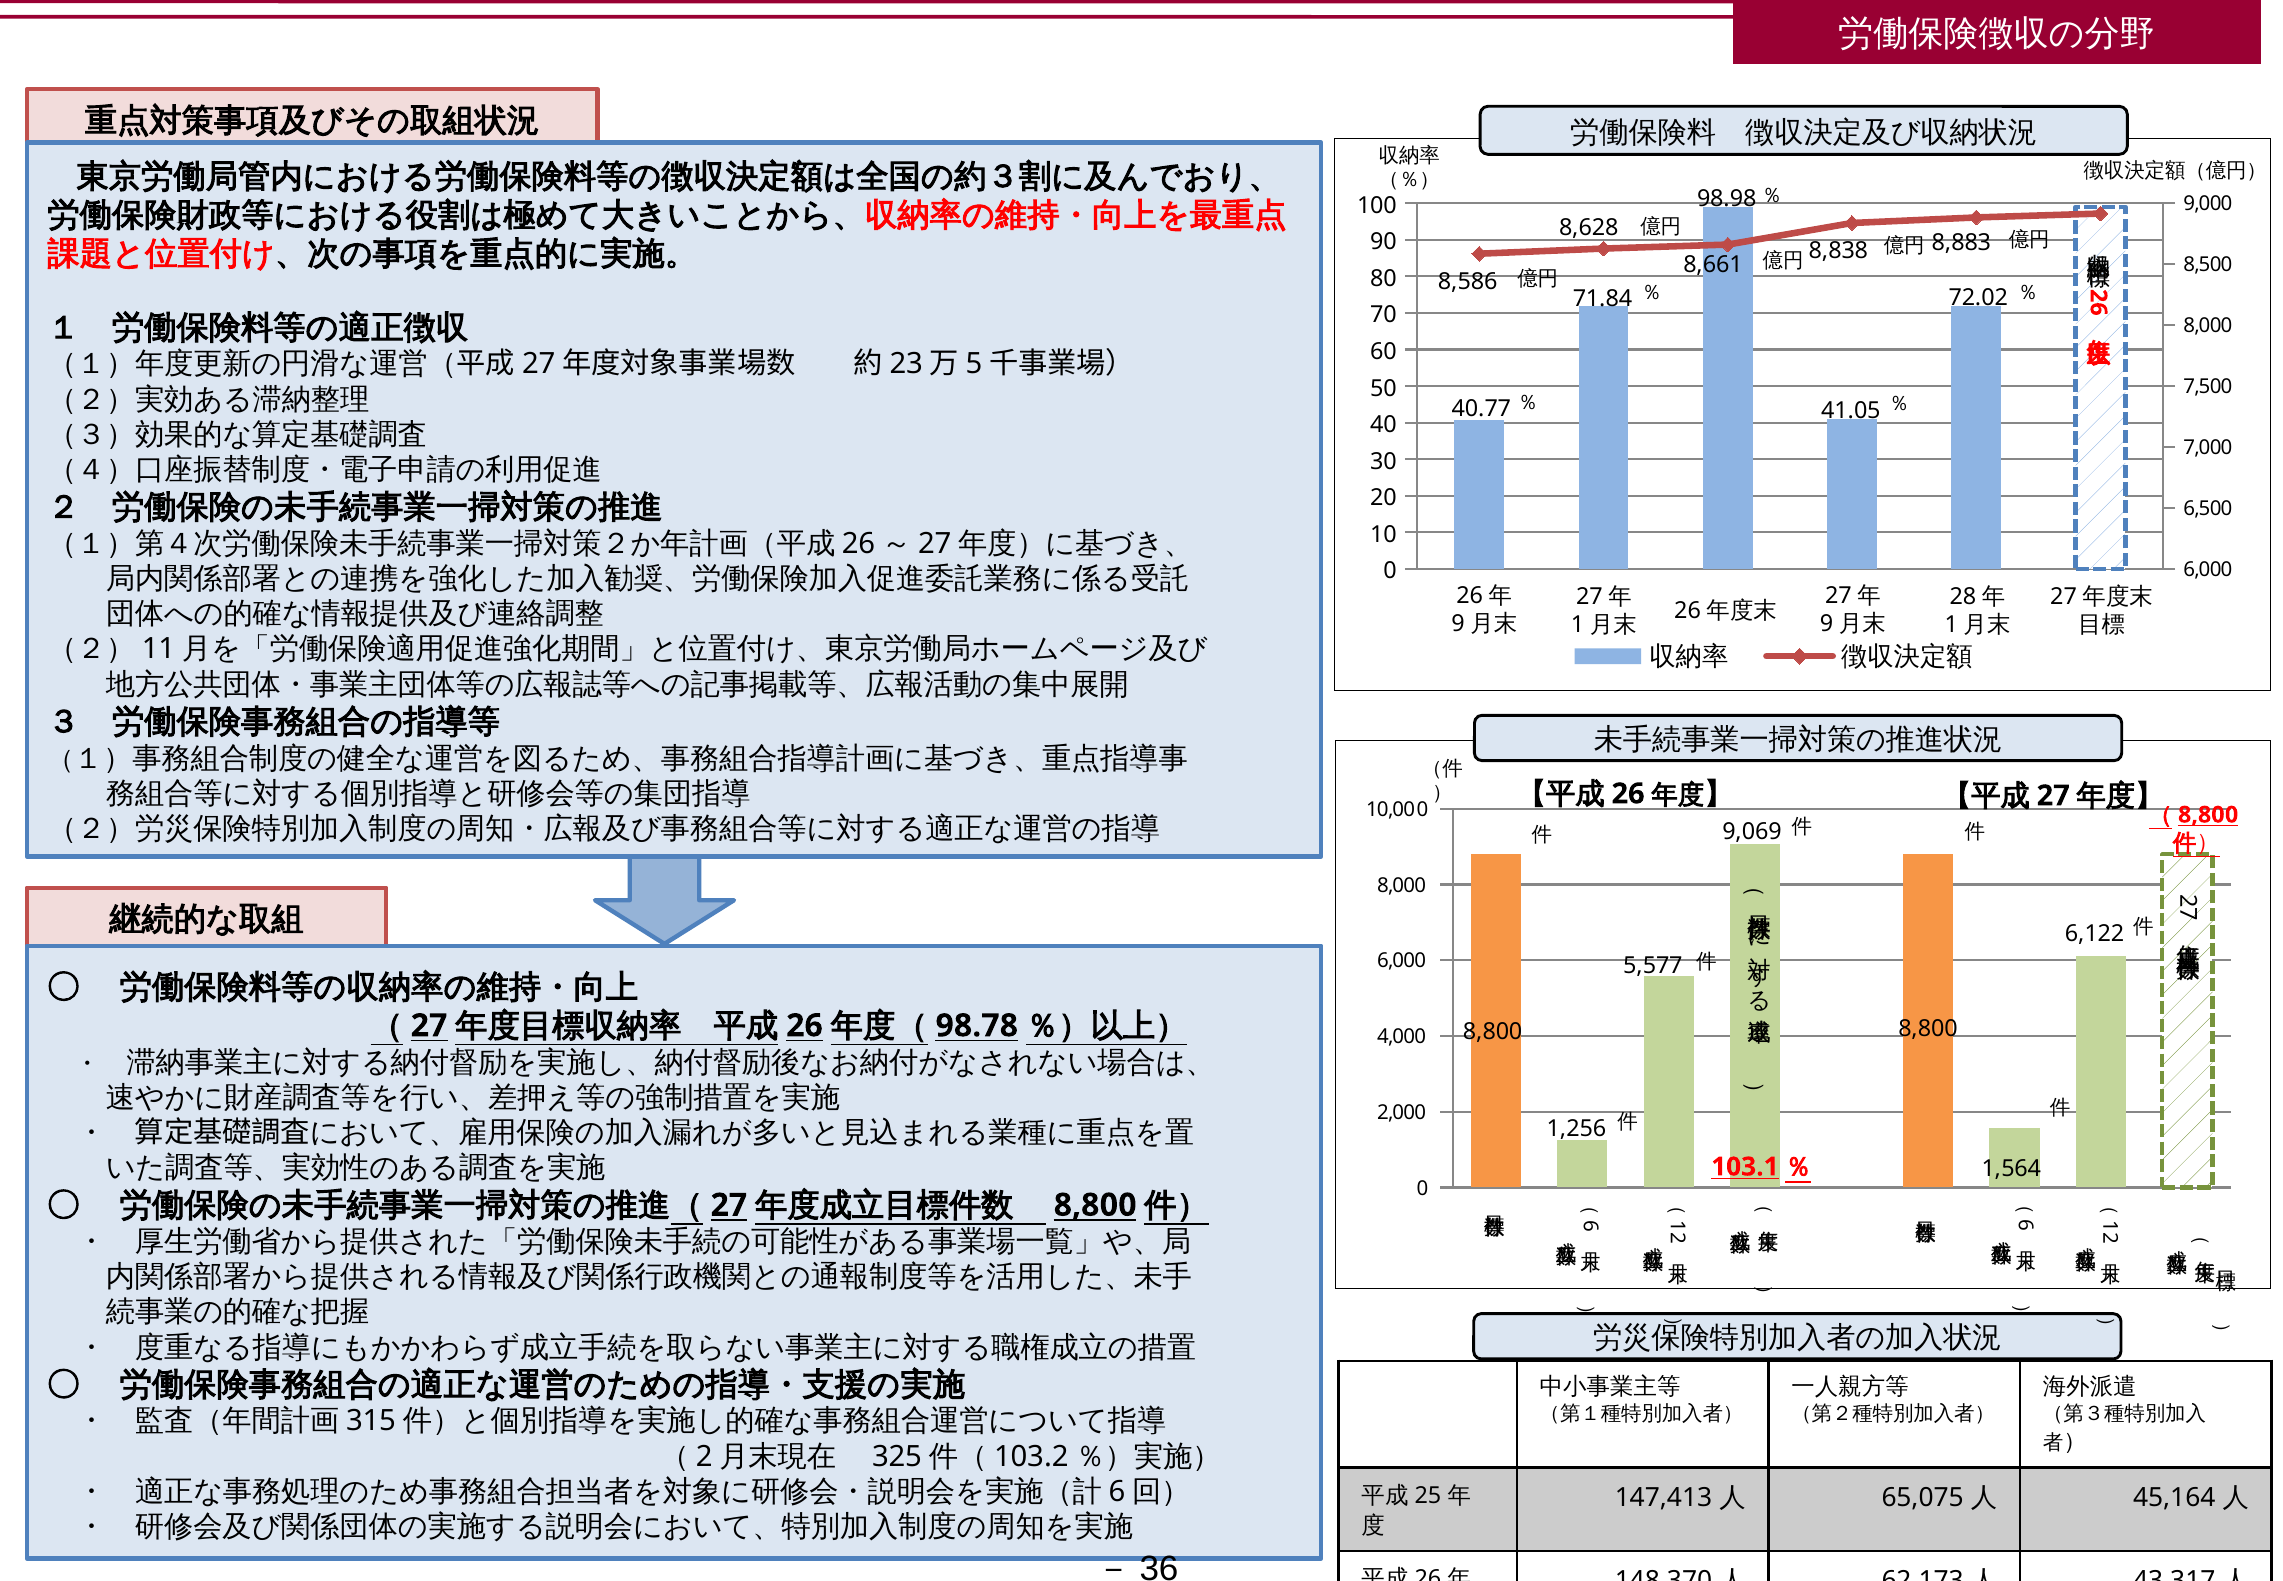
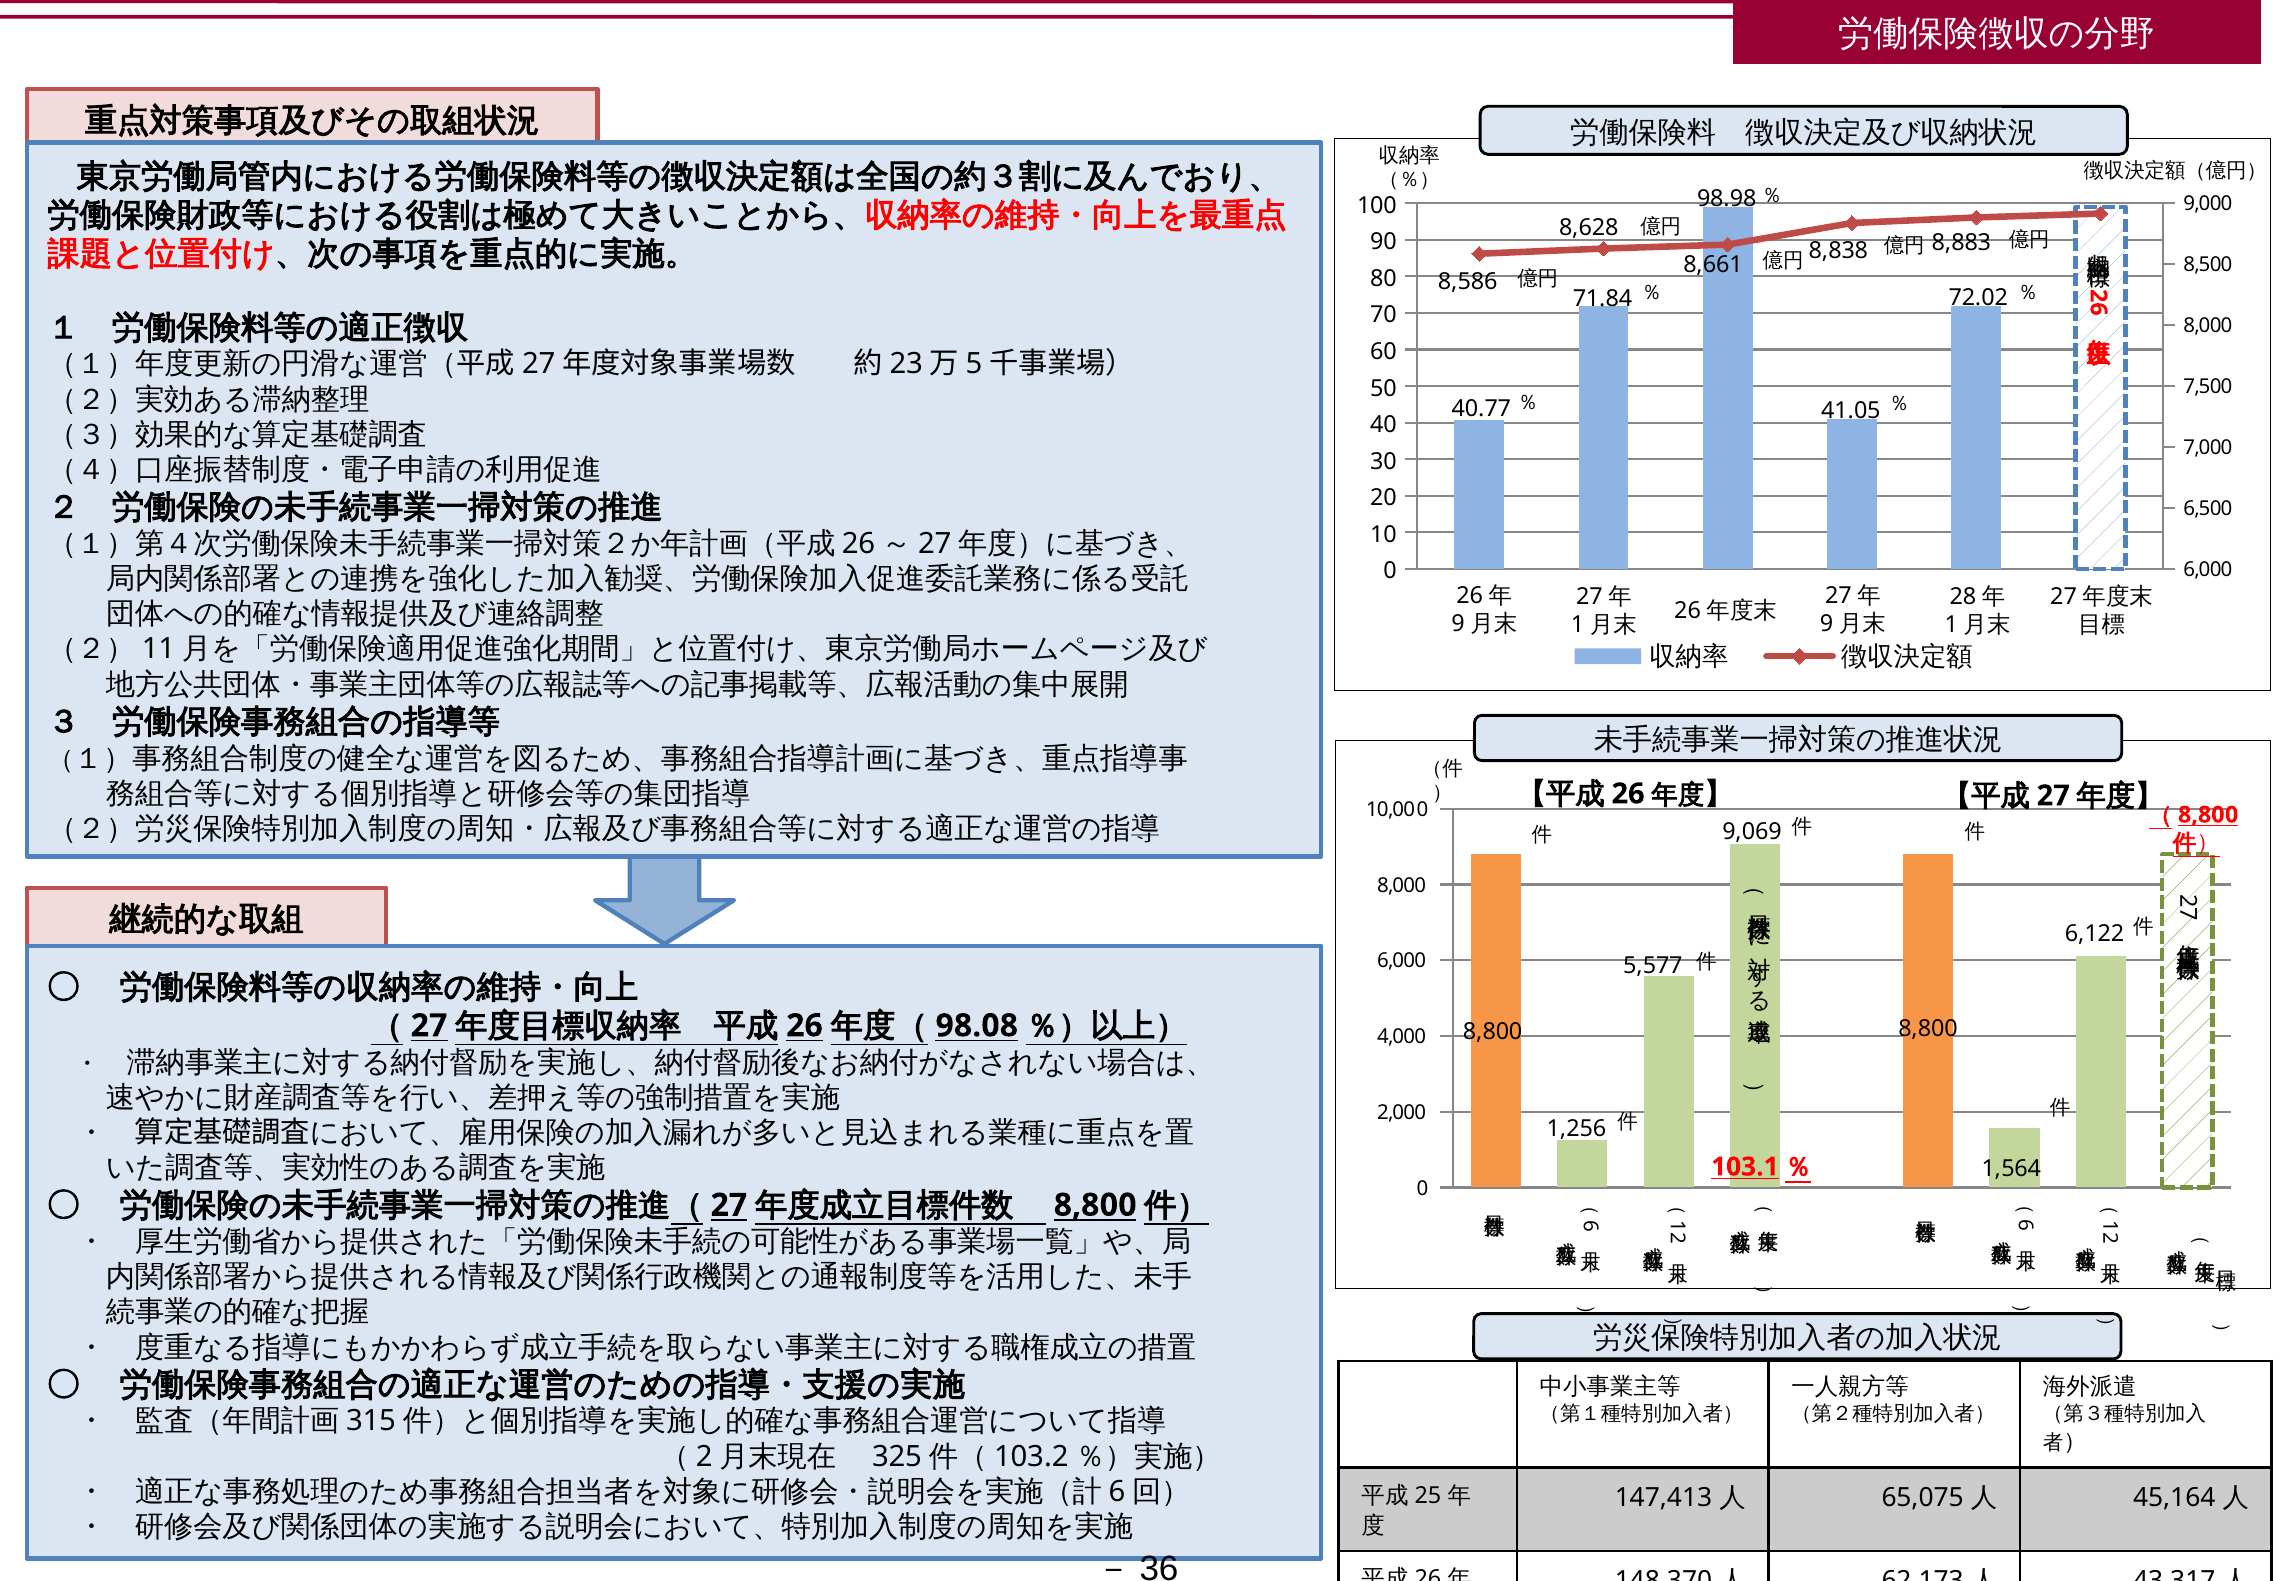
98.78: 98.78 -> 98.08
